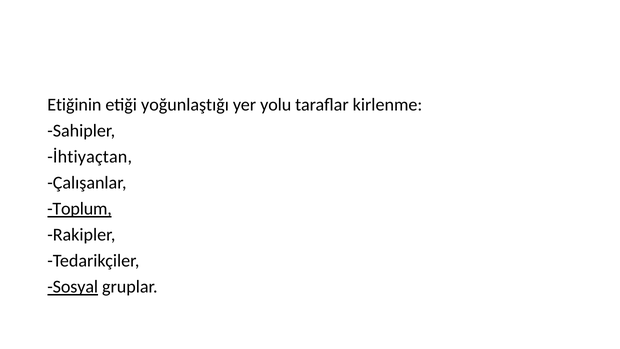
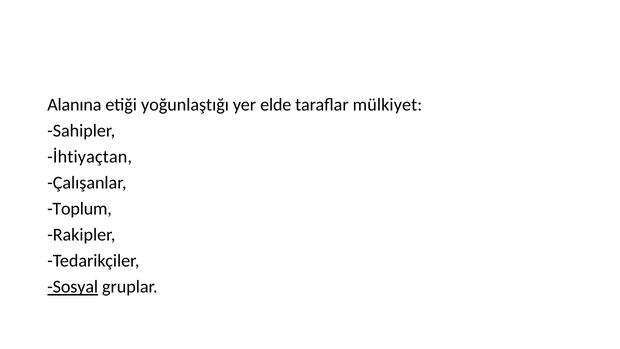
Etiğinin: Etiğinin -> Alanına
yolu: yolu -> elde
kirlenme: kirlenme -> mülkiyet
Toplum underline: present -> none
